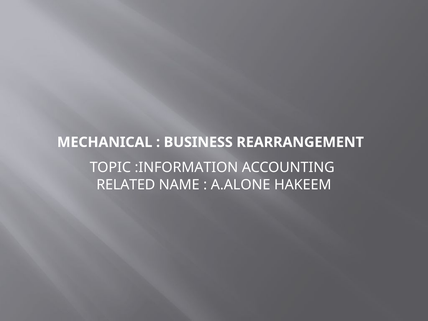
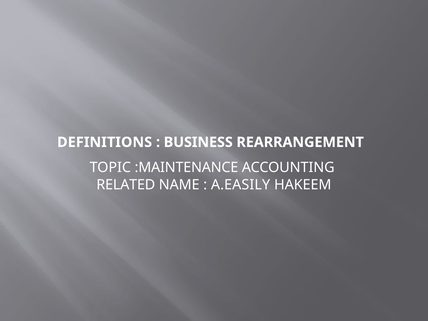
MECHANICAL: MECHANICAL -> DEFINITIONS
:INFORMATION: :INFORMATION -> :MAINTENANCE
A.ALONE: A.ALONE -> A.EASILY
